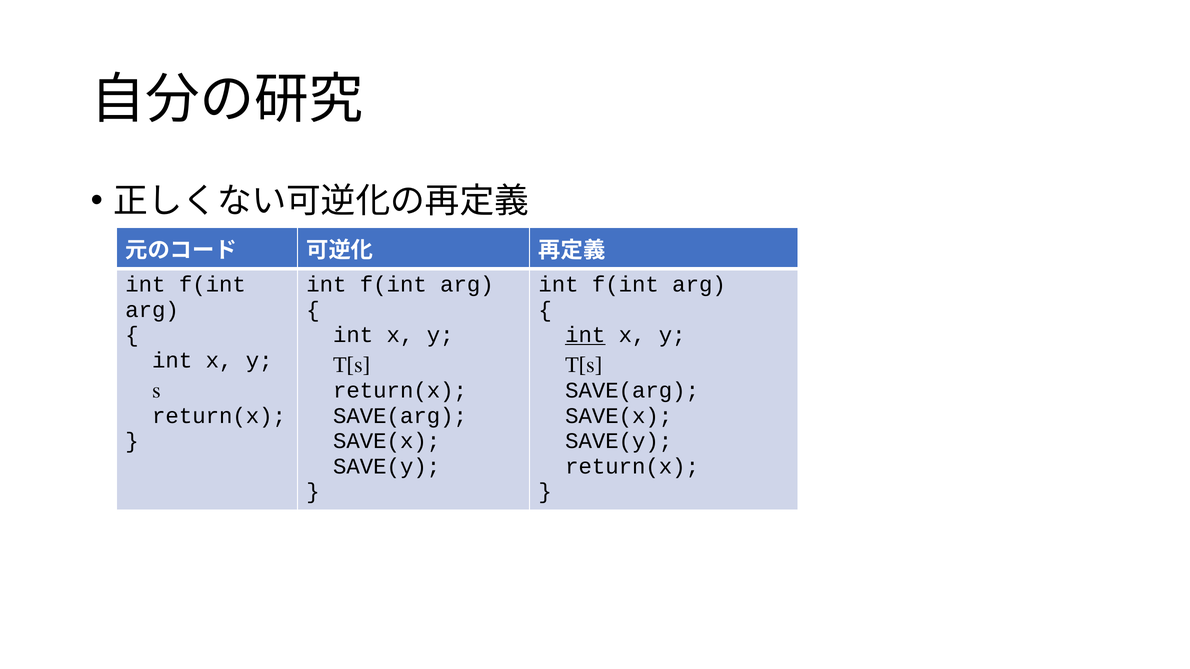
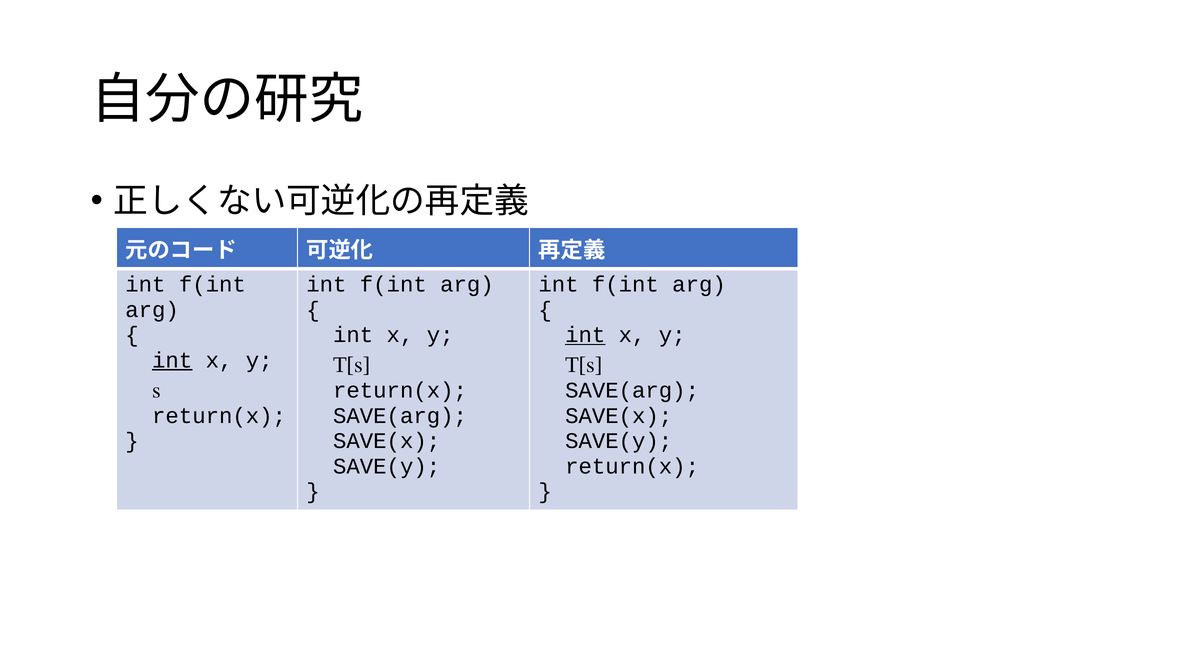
int at (172, 360) underline: none -> present
